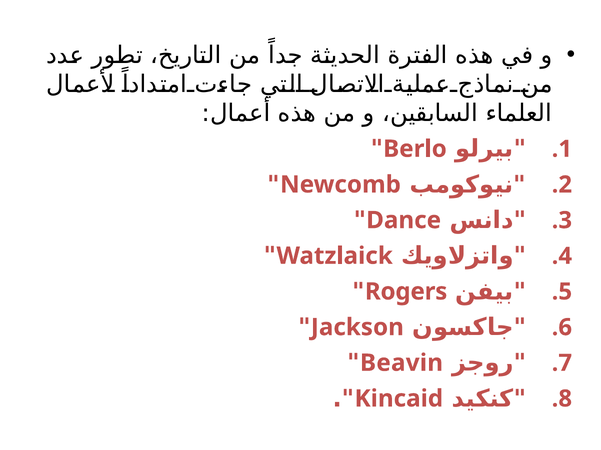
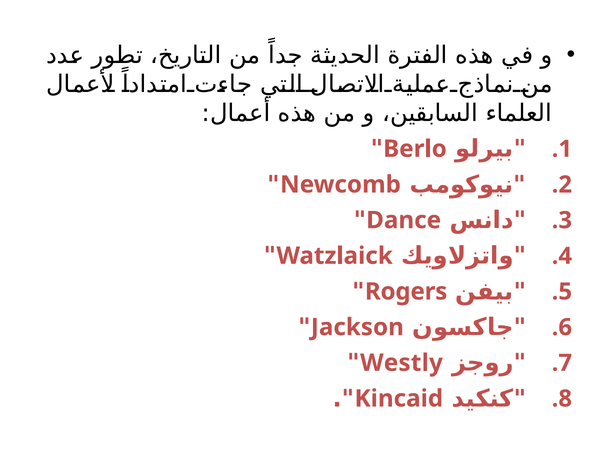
Beavin: Beavin -> Westly
